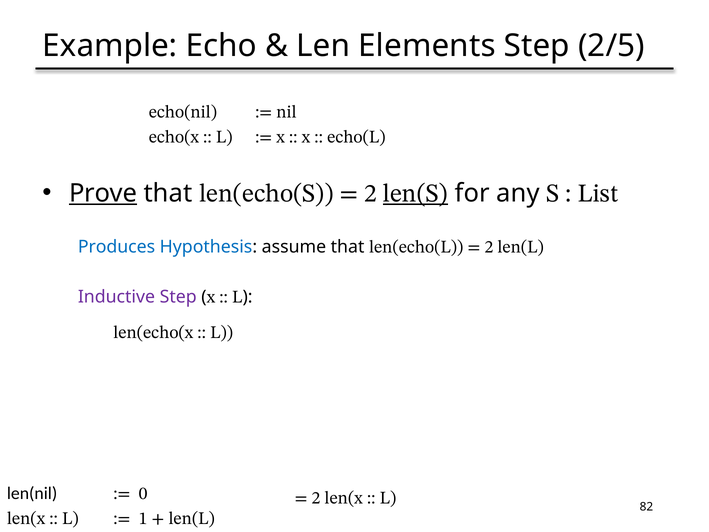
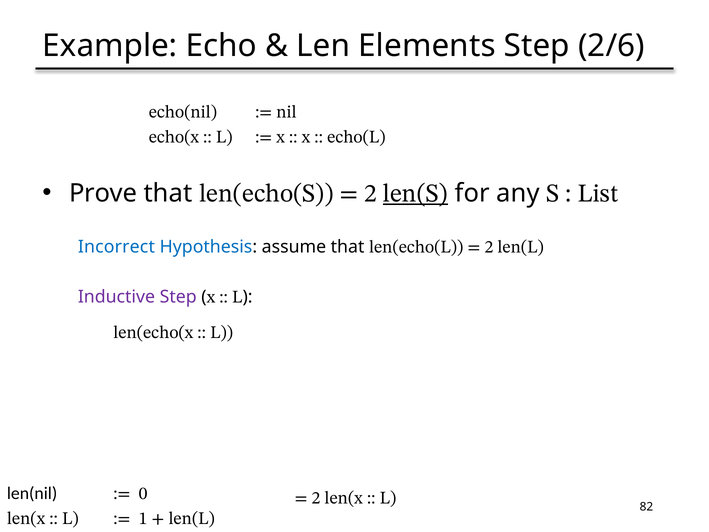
2/5: 2/5 -> 2/6
Prove underline: present -> none
Produces: Produces -> Incorrect
